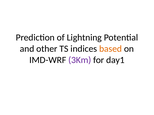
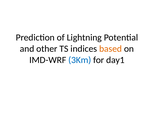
3Km colour: purple -> blue
